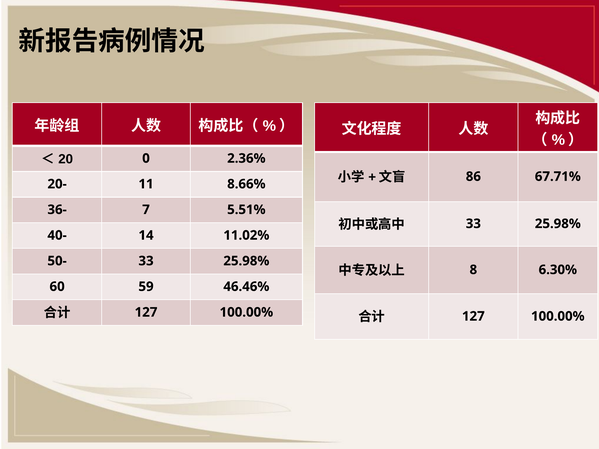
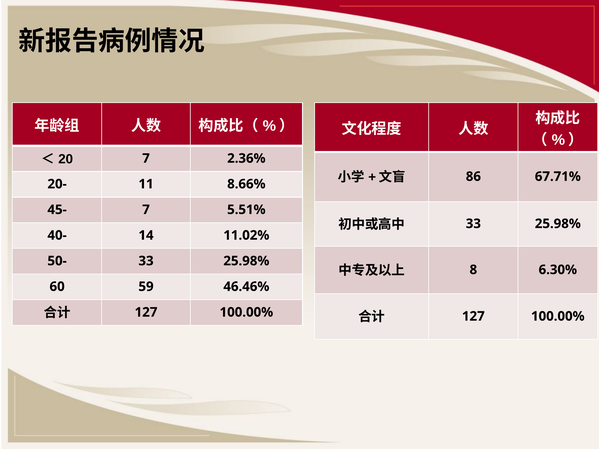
0 at (146, 158): 0 -> 7
36-: 36- -> 45-
